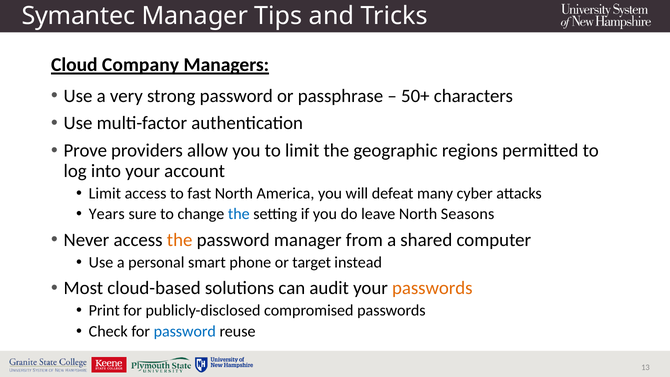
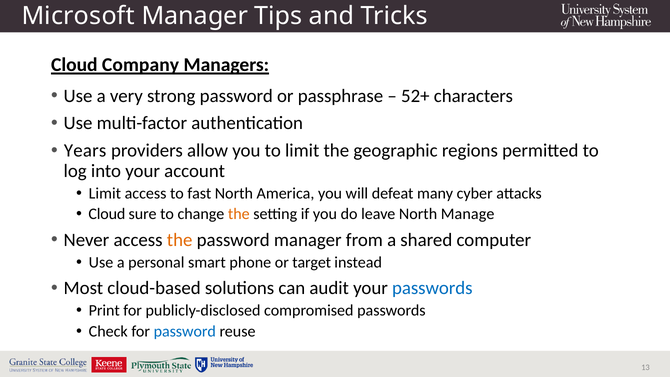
Symantec: Symantec -> Microsoft
50+: 50+ -> 52+
Prove: Prove -> Years
Years at (107, 214): Years -> Cloud
the at (239, 214) colour: blue -> orange
Seasons: Seasons -> Manage
passwords at (432, 288) colour: orange -> blue
